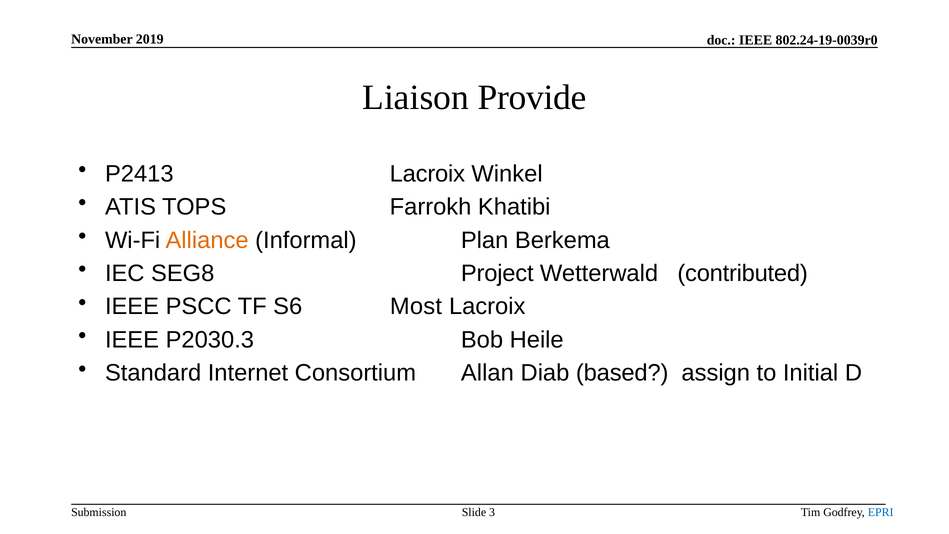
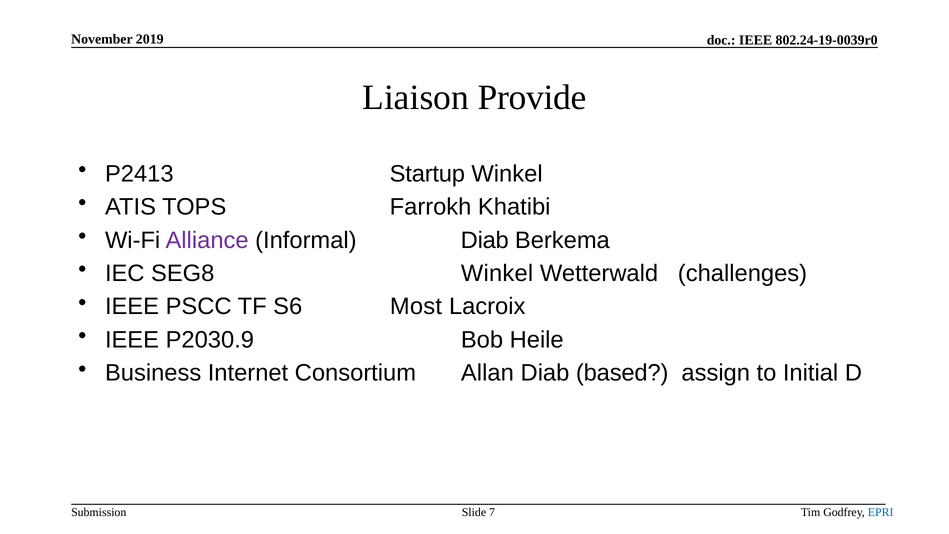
P2413 Lacroix: Lacroix -> Startup
Alliance colour: orange -> purple
Informal Plan: Plan -> Diab
SEG8 Project: Project -> Winkel
contributed: contributed -> challenges
P2030.3: P2030.3 -> P2030.9
Standard: Standard -> Business
3: 3 -> 7
